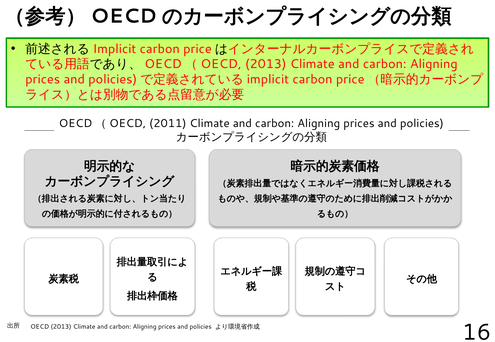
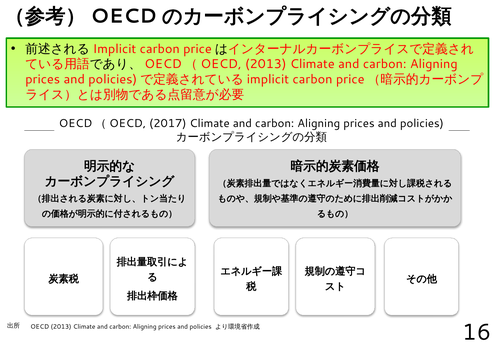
2011: 2011 -> 2017
